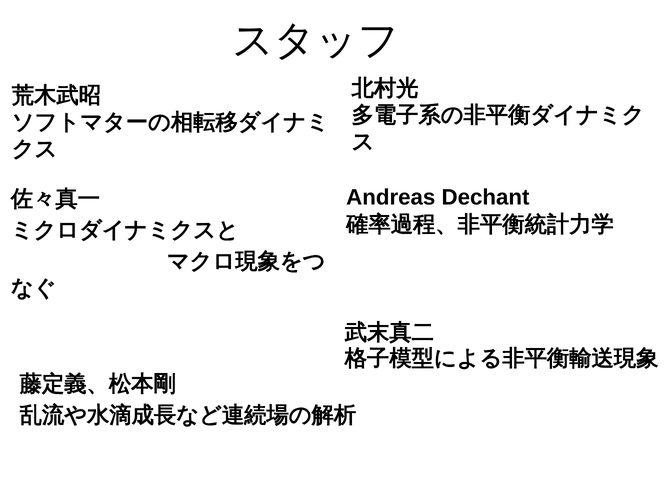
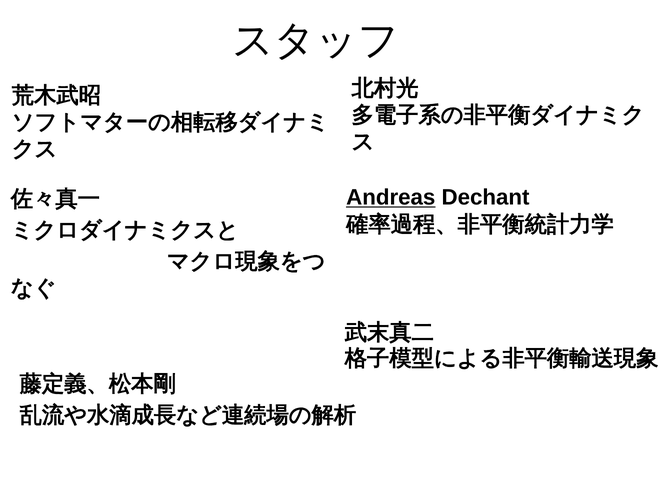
Andreas underline: none -> present
